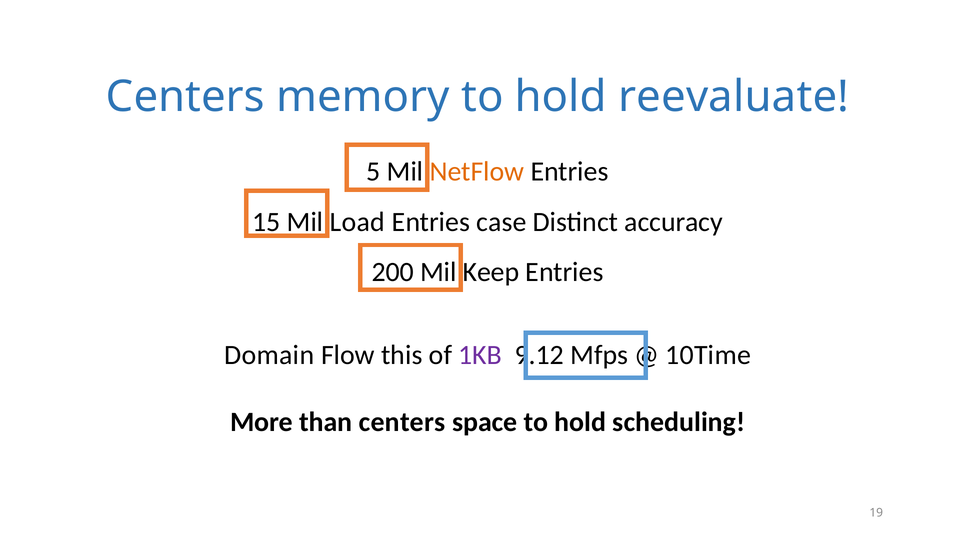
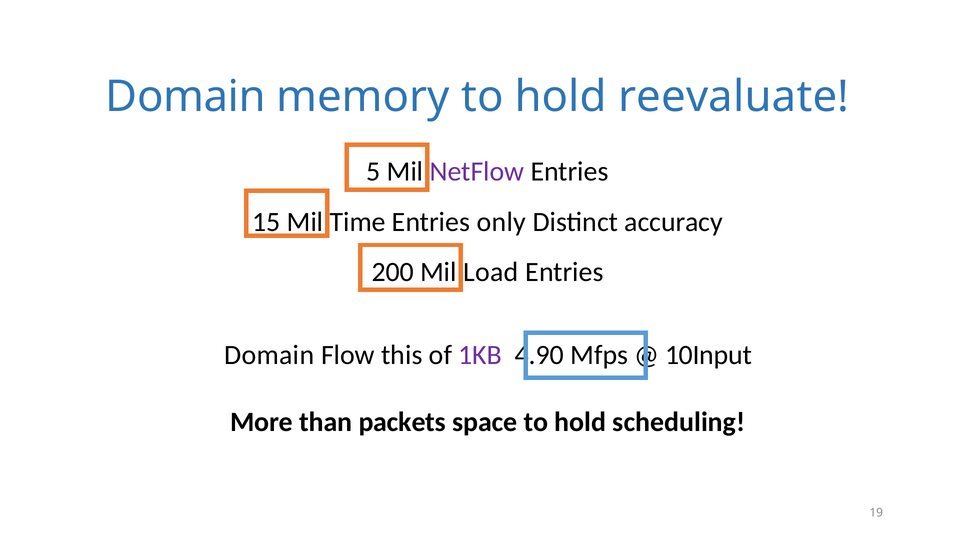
Centers at (185, 97): Centers -> Domain
NetFlow colour: orange -> purple
Load: Load -> Time
case: case -> only
Keep: Keep -> Load
9.12: 9.12 -> 4.90
10Time: 10Time -> 10Input
than centers: centers -> packets
